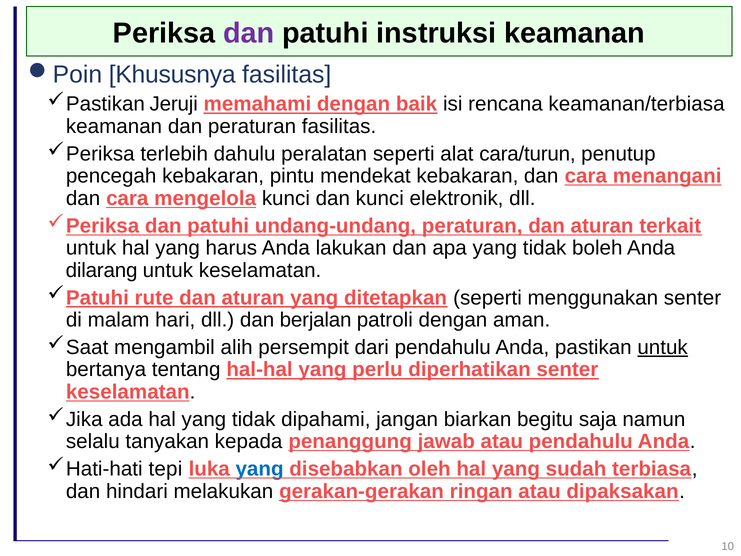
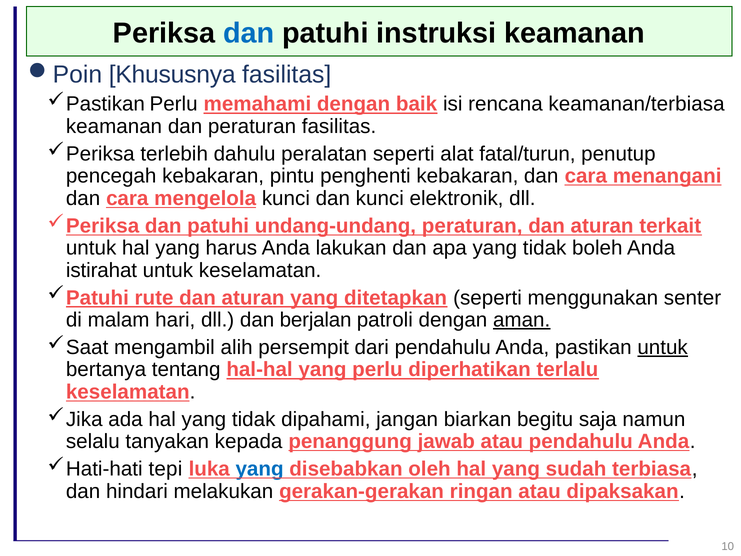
dan at (249, 33) colour: purple -> blue
Jeruji at (174, 104): Jeruji -> Perlu
cara/turun: cara/turun -> fatal/turun
mendekat: mendekat -> penghenti
dilarang: dilarang -> istirahat
aman underline: none -> present
diperhatikan senter: senter -> terlalu
